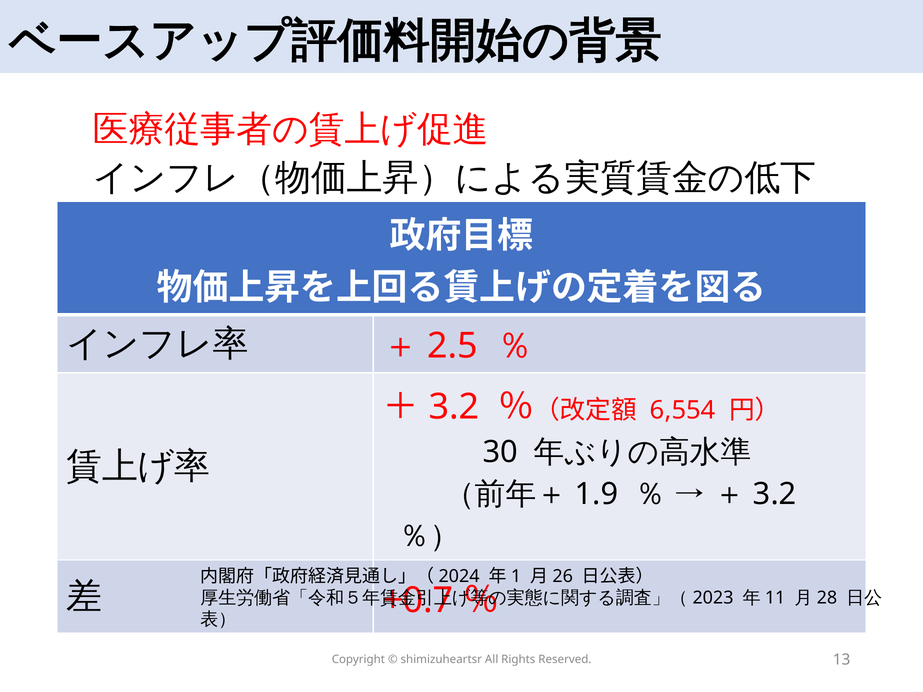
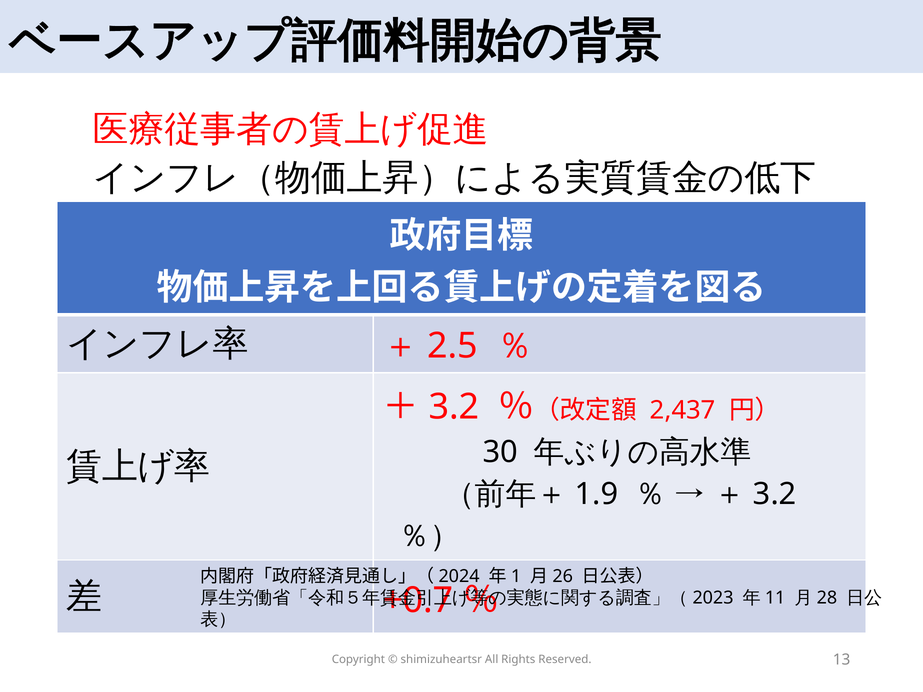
6,554: 6,554 -> 2,437
